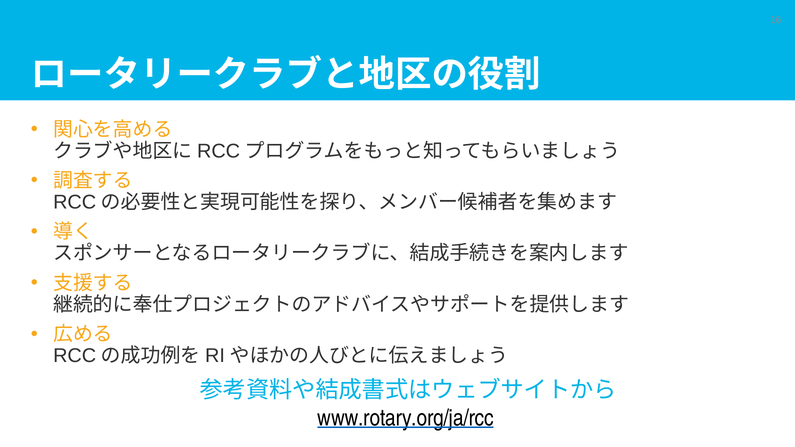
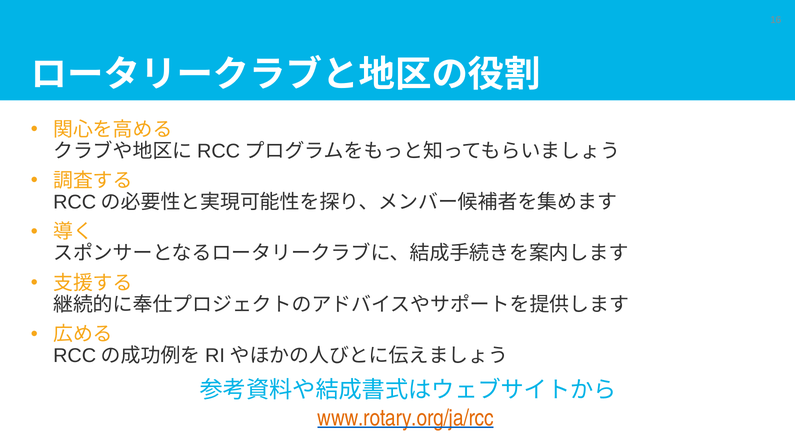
www.rotary.org/ja/rcc colour: black -> orange
